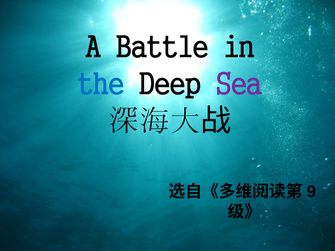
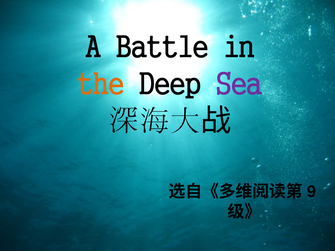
the colour: blue -> orange
